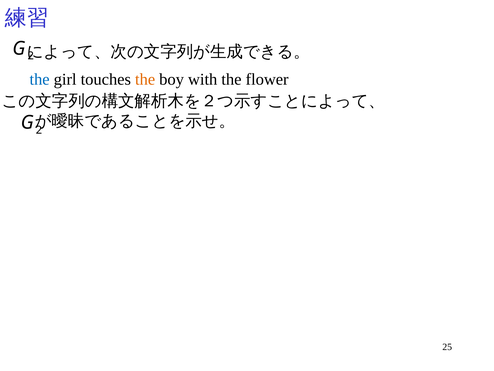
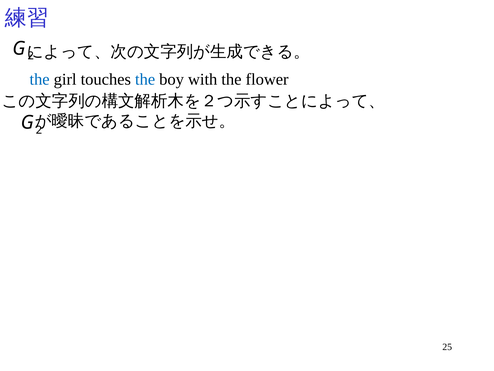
the at (145, 79) colour: orange -> blue
